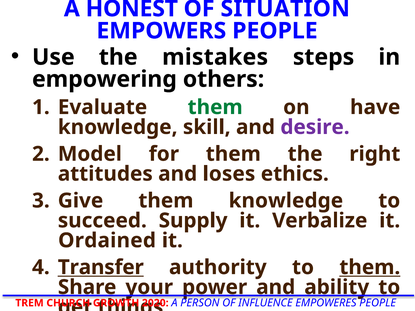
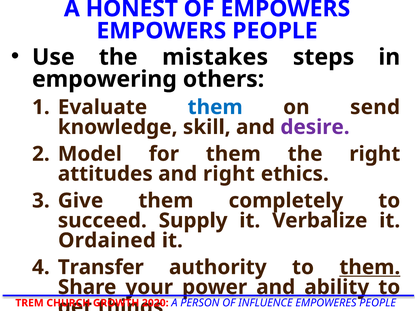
OF SITUATION: SITUATION -> EMPOWERS
them at (215, 107) colour: green -> blue
have: have -> send
and loses: loses -> right
them knowledge: knowledge -> completely
Transfer underline: present -> none
